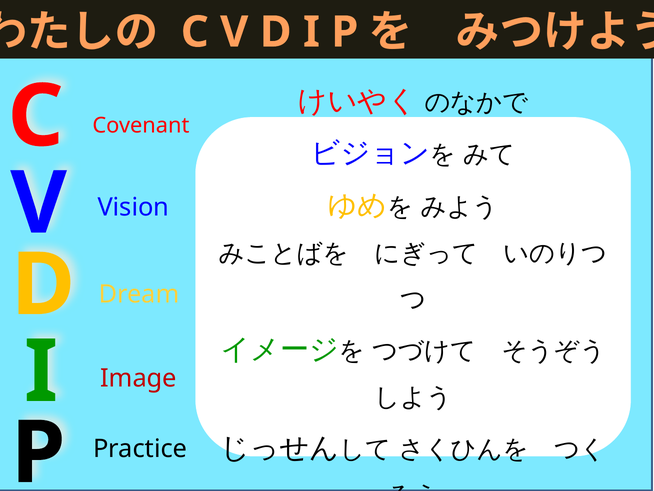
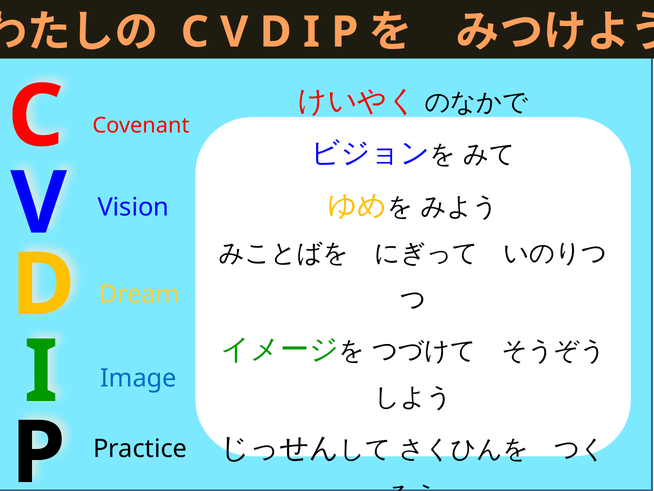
Image colour: red -> blue
